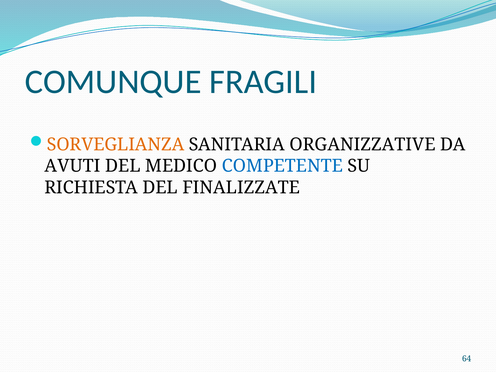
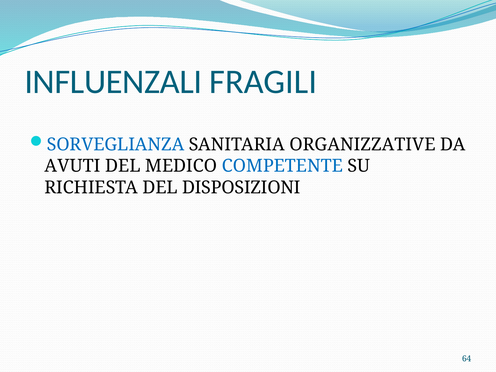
COMUNQUE: COMUNQUE -> INFLUENZALI
SORVEGLIANZA colour: orange -> blue
FINALIZZATE: FINALIZZATE -> DISPOSIZIONI
